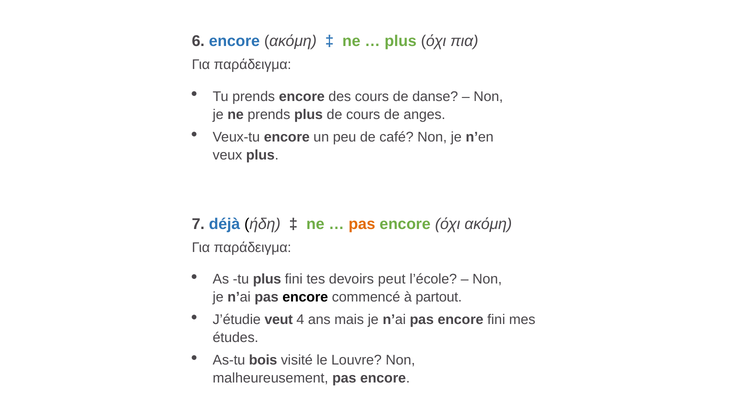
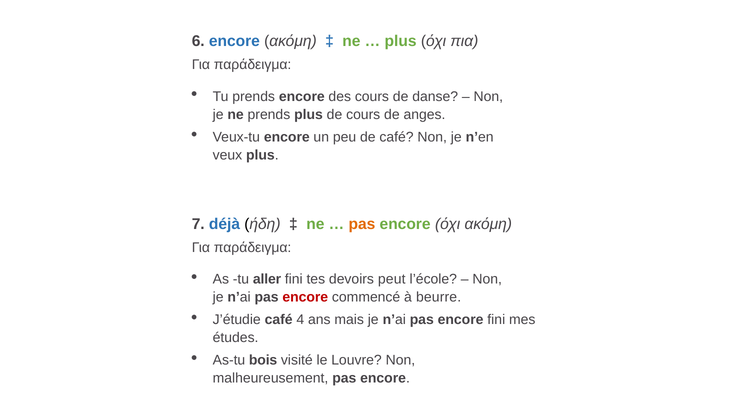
tu plus: plus -> aller
encore at (305, 297) colour: black -> red
partout: partout -> beurre
J’étudie veut: veut -> café
